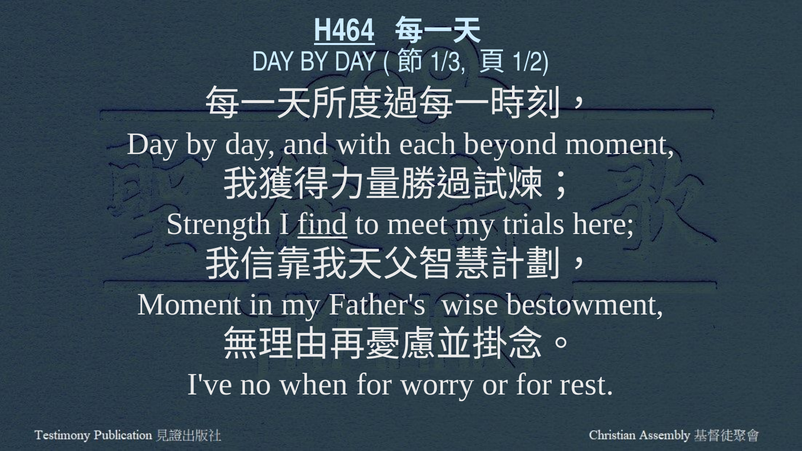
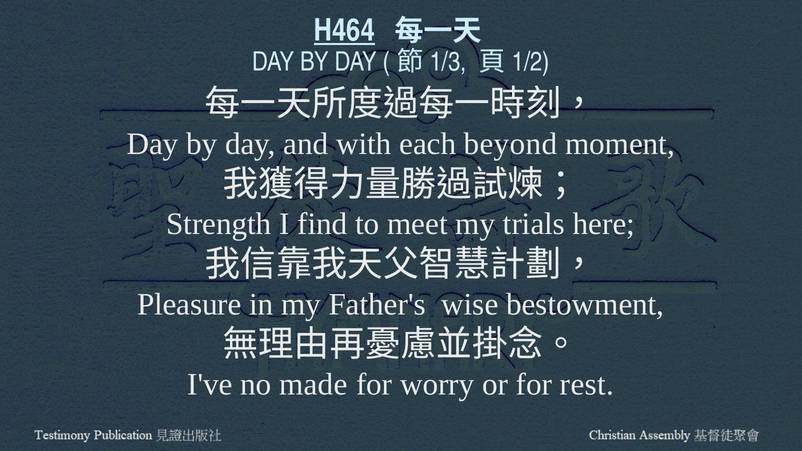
find underline: present -> none
Moment at (189, 304): Moment -> Pleasure
when: when -> made
